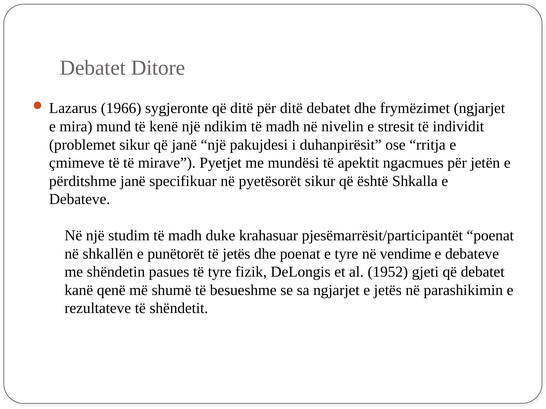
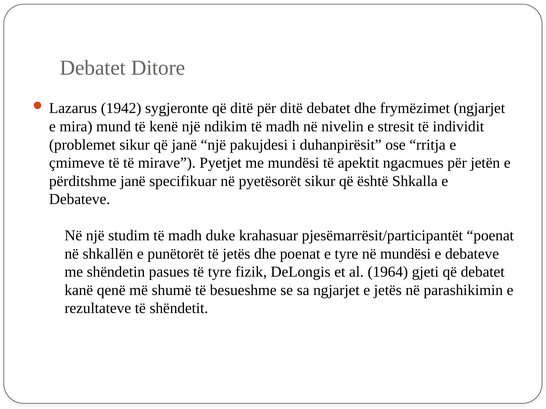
1966: 1966 -> 1942
në vendime: vendime -> mundësi
1952: 1952 -> 1964
